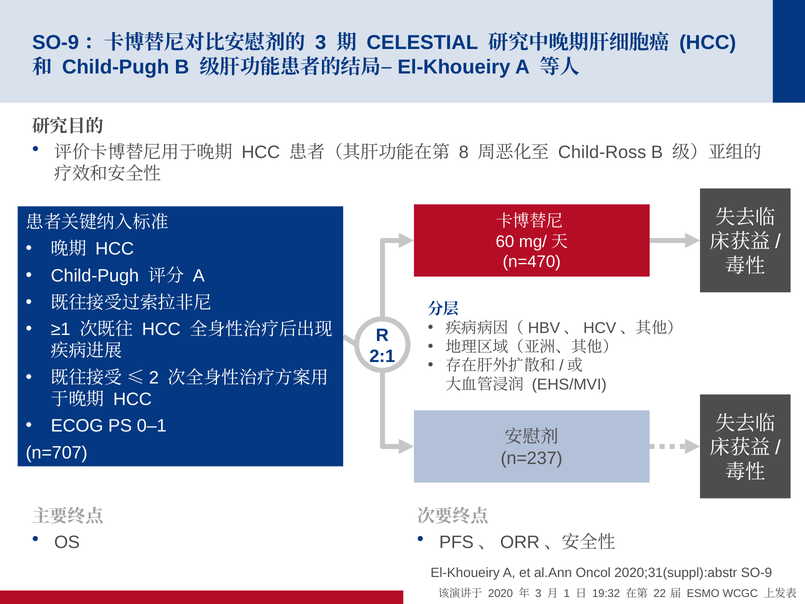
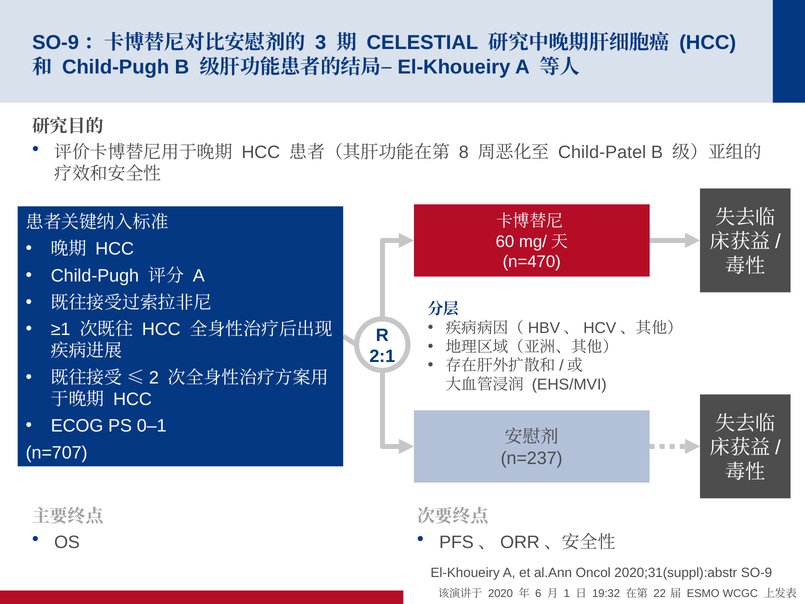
Child-Ross: Child-Ross -> Child-Patel
3 at (538, 593): 3 -> 6
